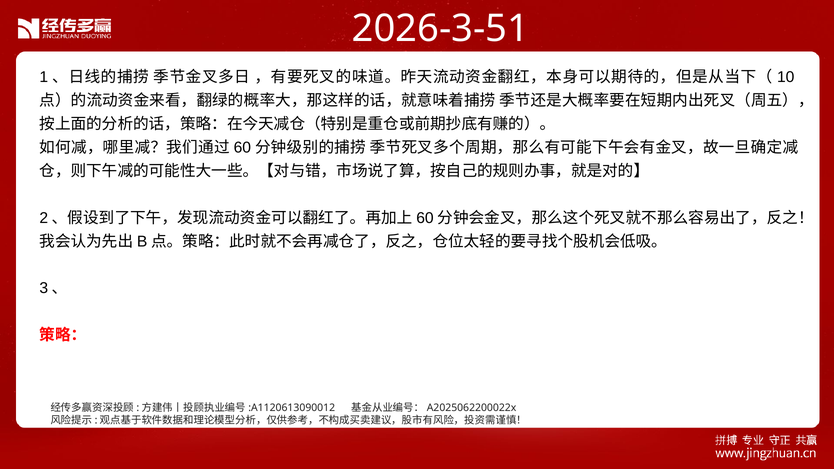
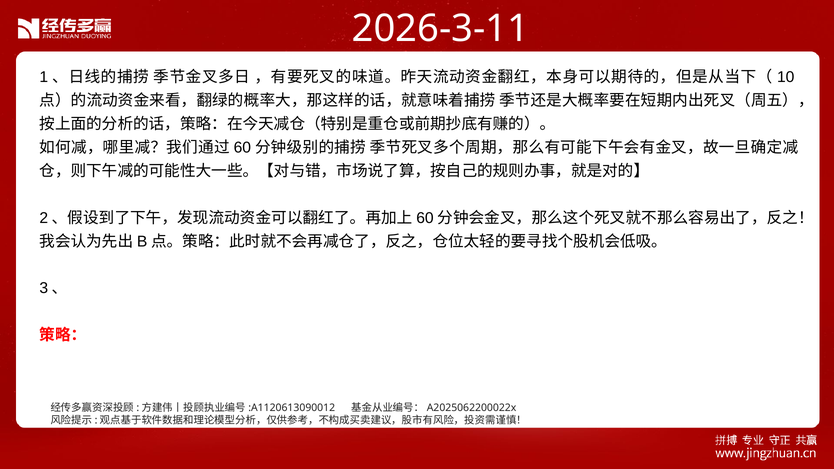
2026-3-51: 2026-3-51 -> 2026-3-11
